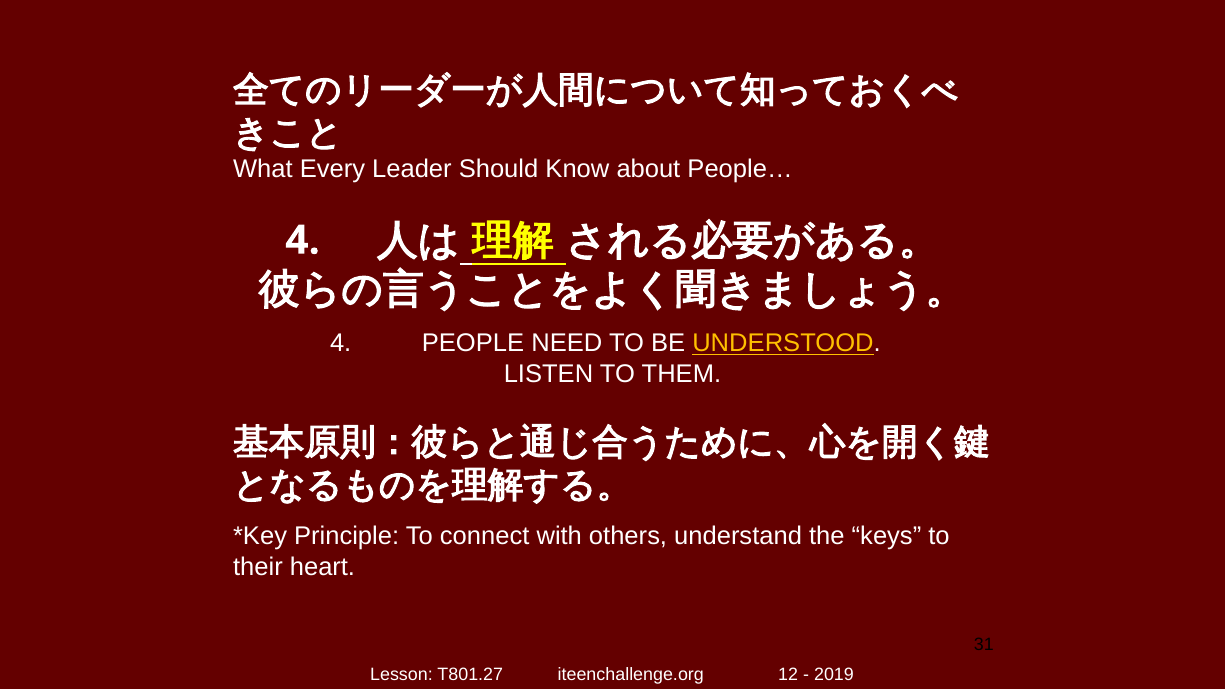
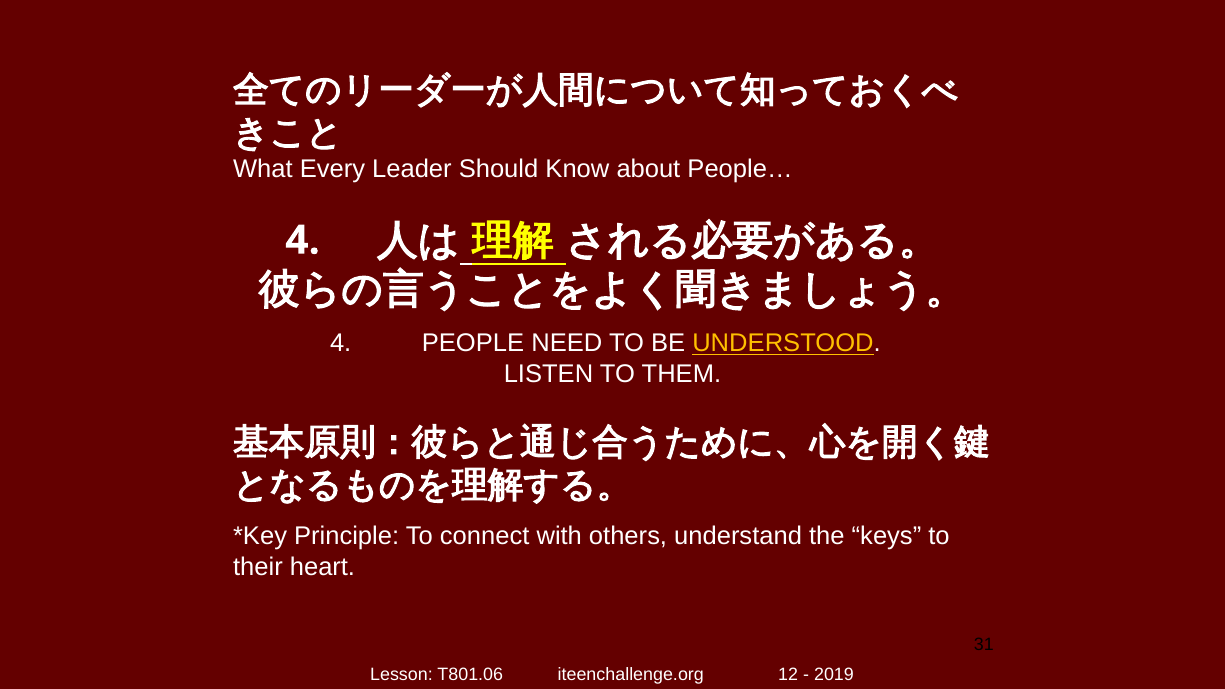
T801.27: T801.27 -> T801.06
